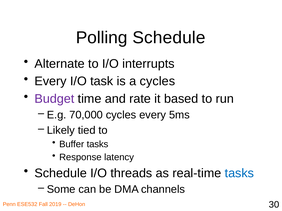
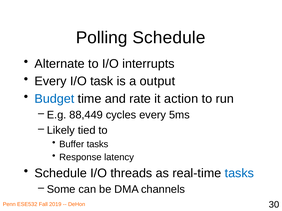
a cycles: cycles -> output
Budget colour: purple -> blue
based: based -> action
70,000: 70,000 -> 88,449
